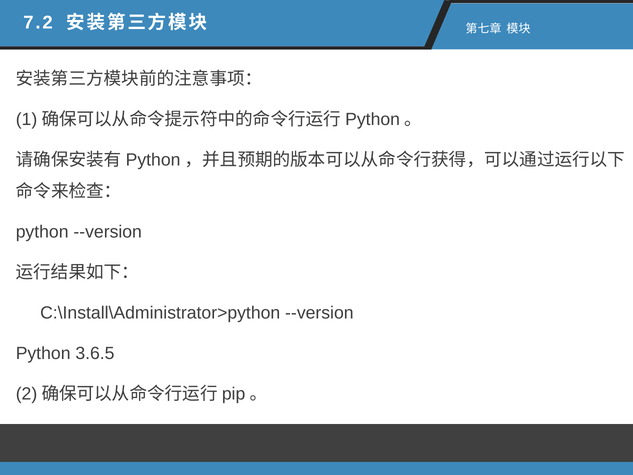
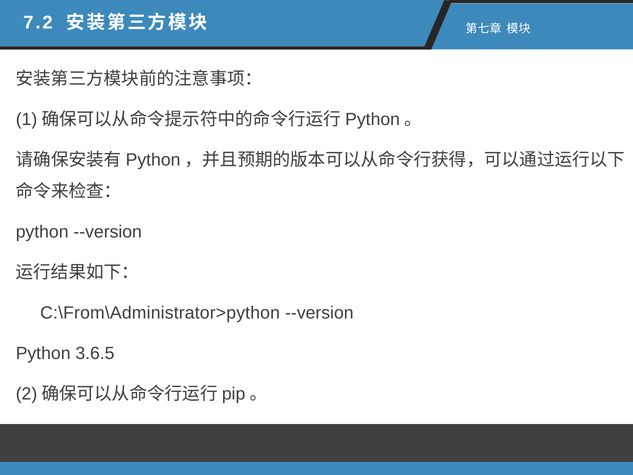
C:\Install\Administrator>python: C:\Install\Administrator>python -> C:\From\Administrator>python
